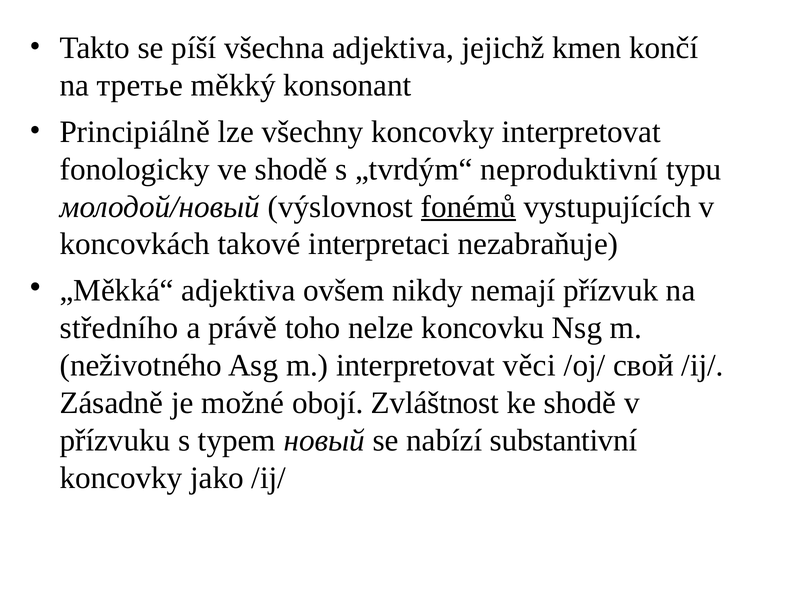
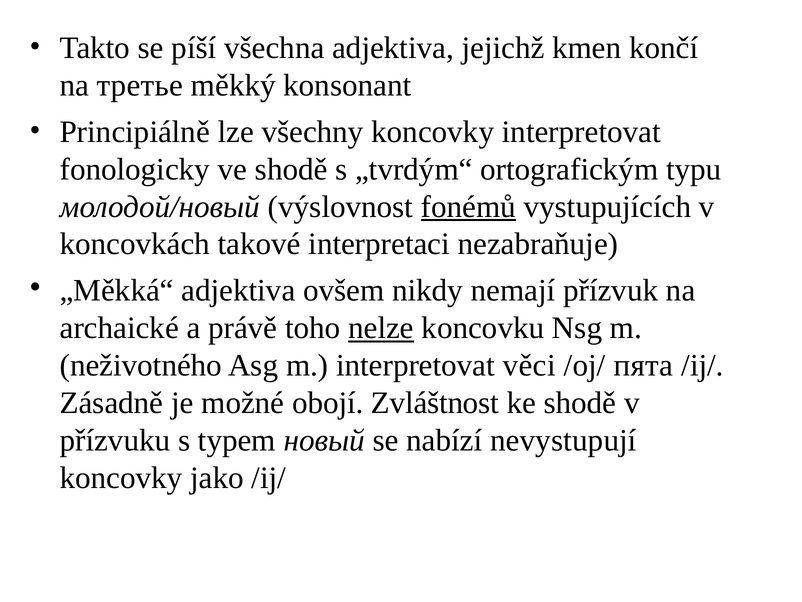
neproduktivní: neproduktivní -> ortografickým
středního: středního -> archaické
nelze underline: none -> present
свой: свой -> пята
substantivní: substantivní -> nevystupují
